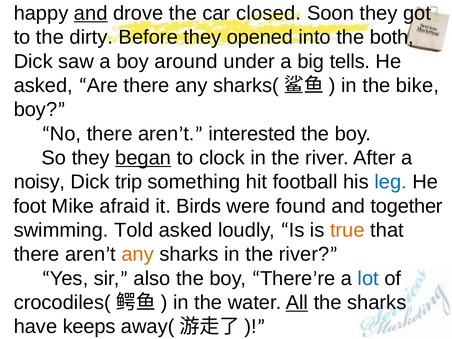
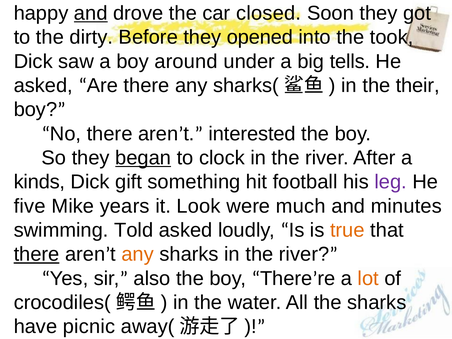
both: both -> took
bike: bike -> their
noisy: noisy -> kinds
trip: trip -> gift
leg colour: blue -> purple
foot: foot -> five
afraid: afraid -> years
Birds: Birds -> Look
found: found -> much
together: together -> minutes
there at (37, 254) underline: none -> present
lot colour: blue -> orange
All underline: present -> none
keeps: keeps -> picnic
